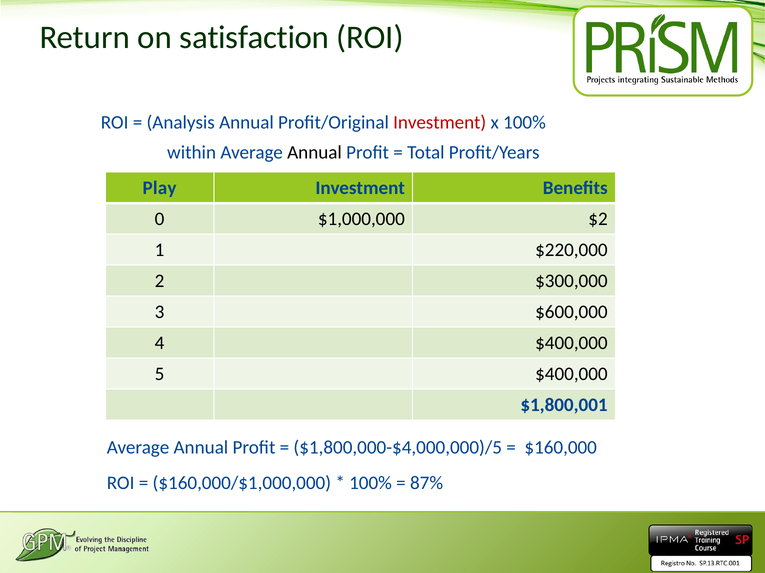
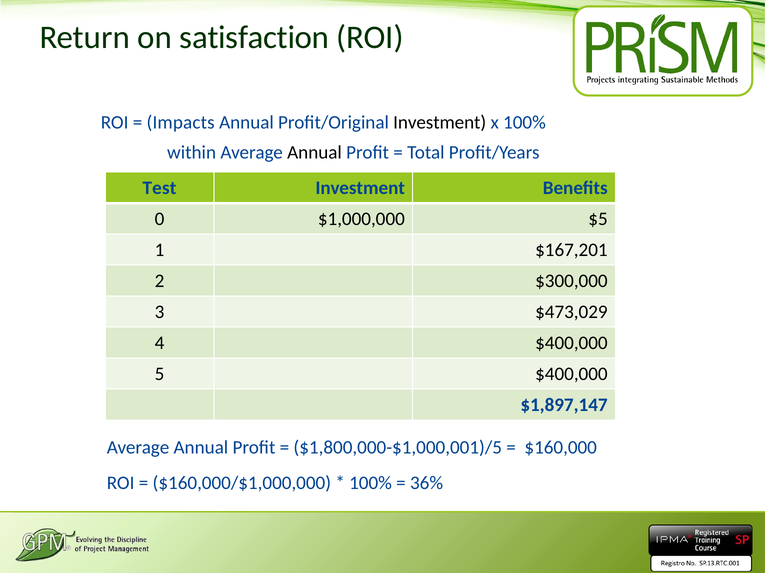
Analysis: Analysis -> Impacts
Investment at (440, 123) colour: red -> black
Play: Play -> Test
$2: $2 -> $5
$220,000: $220,000 -> $167,201
$600,000: $600,000 -> $473,029
$1,800,001: $1,800,001 -> $1,897,147
$1,800,000-$4,000,000)/5: $1,800,000-$4,000,000)/5 -> $1,800,000-$1,000,001)/5
87%: 87% -> 36%
